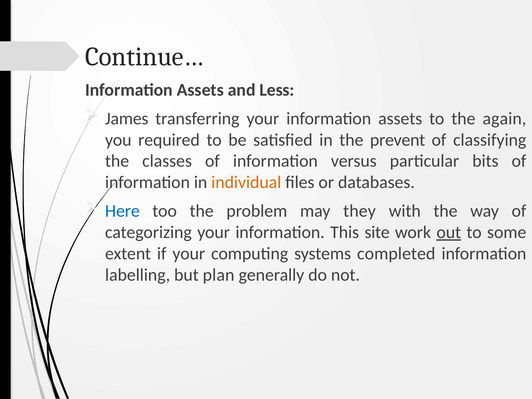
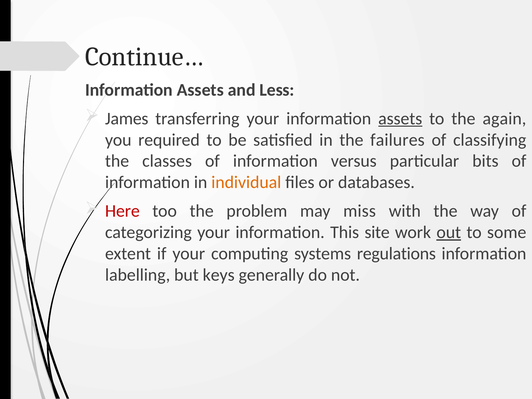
assets at (400, 119) underline: none -> present
prevent: prevent -> failures
Here colour: blue -> red
they: they -> miss
completed: completed -> regulations
plan: plan -> keys
